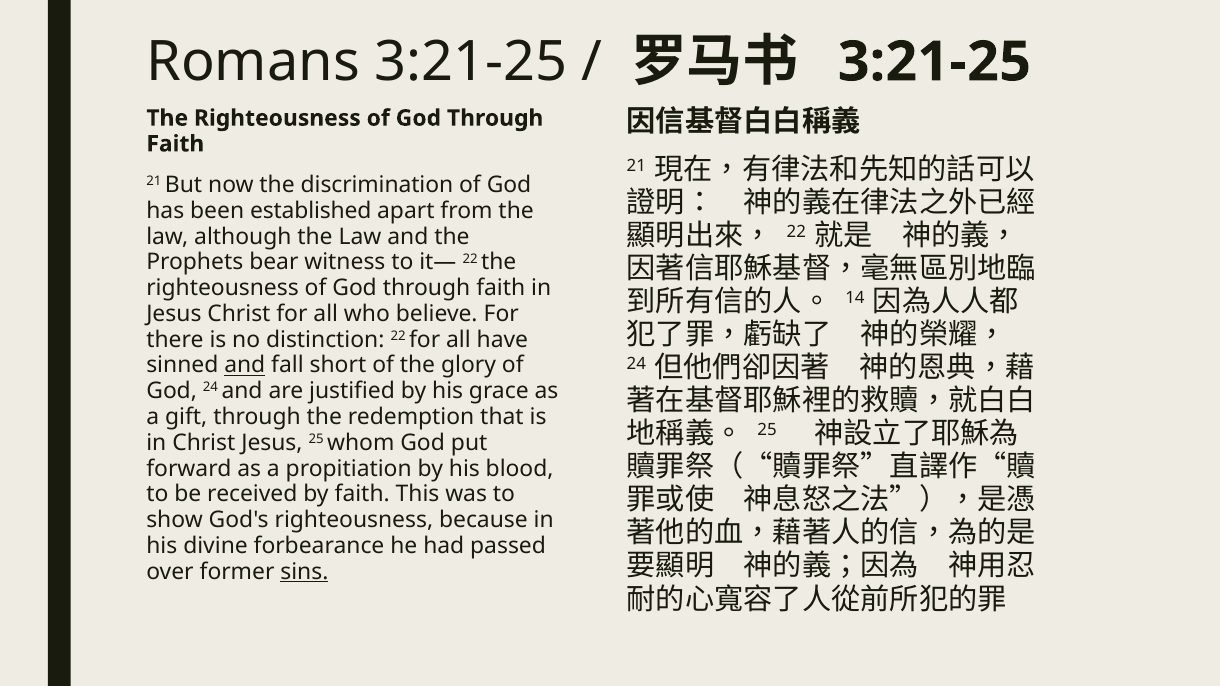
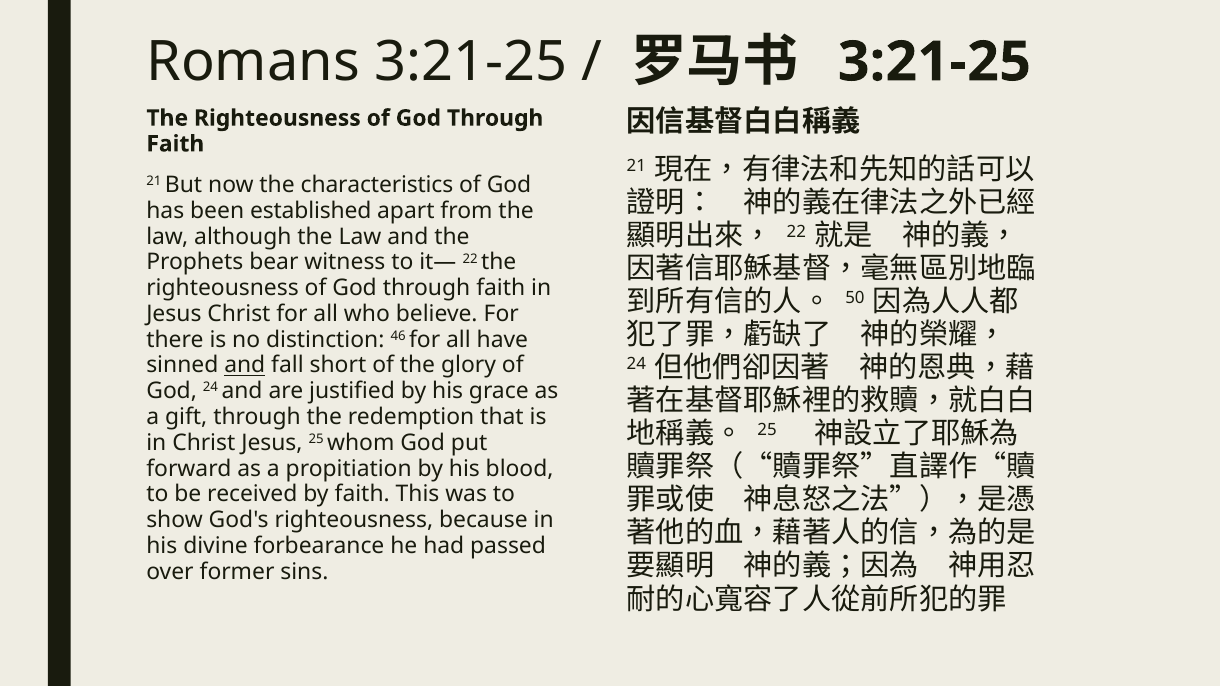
discrimination: discrimination -> characteristics
14: 14 -> 50
distinction 22: 22 -> 46
sins underline: present -> none
